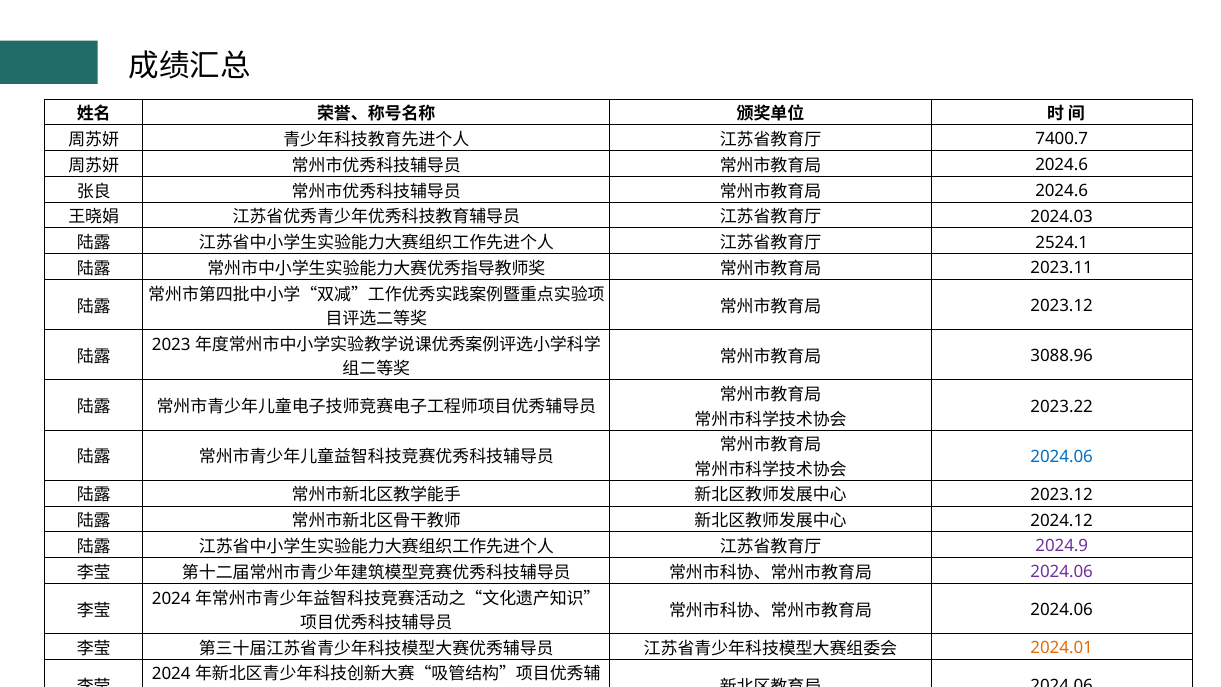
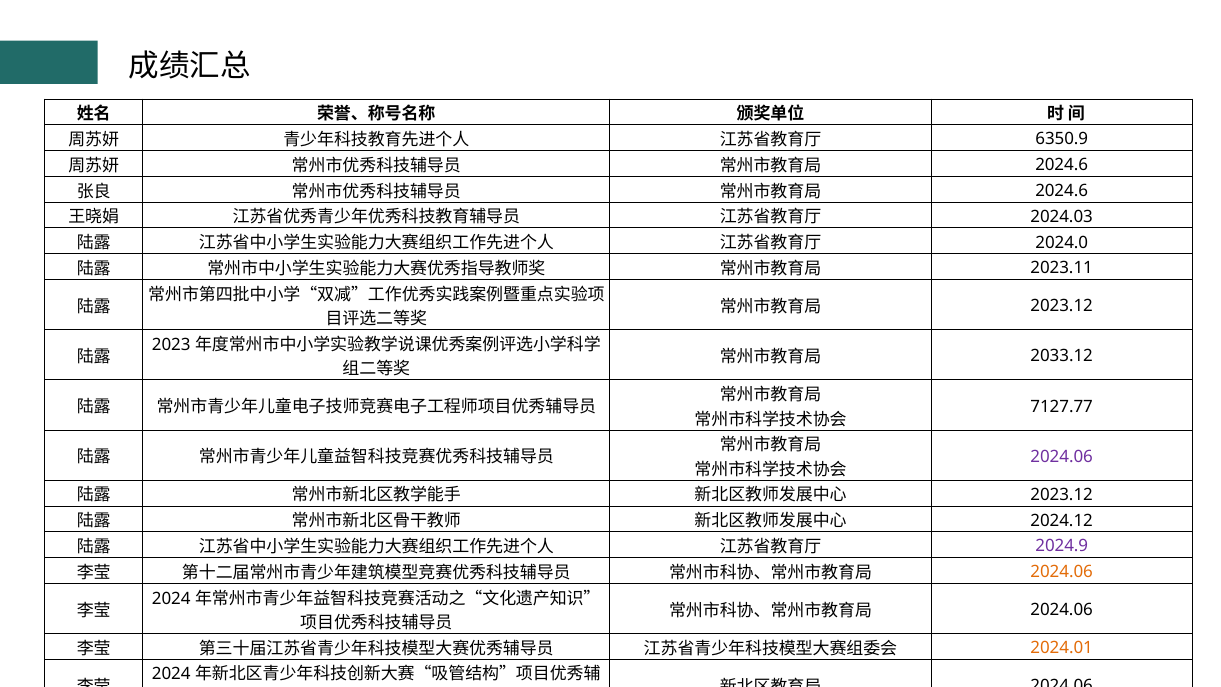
7400.7: 7400.7 -> 6350.9
2524.1: 2524.1 -> 2024.0
3088.96: 3088.96 -> 2033.12
2023.22: 2023.22 -> 7127.77
2024.06 at (1062, 457) colour: blue -> purple
2024.06 at (1062, 572) colour: purple -> orange
